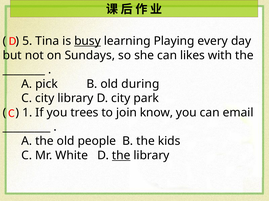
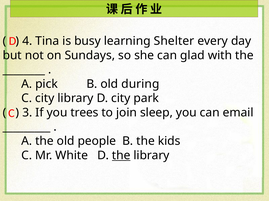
5: 5 -> 4
busy underline: present -> none
Playing: Playing -> Shelter
likes: likes -> glad
1: 1 -> 3
know: know -> sleep
